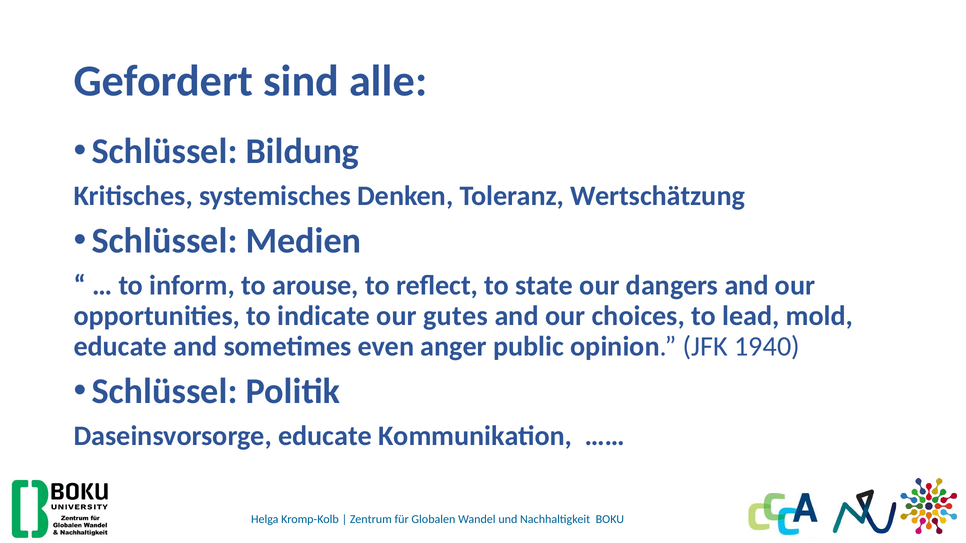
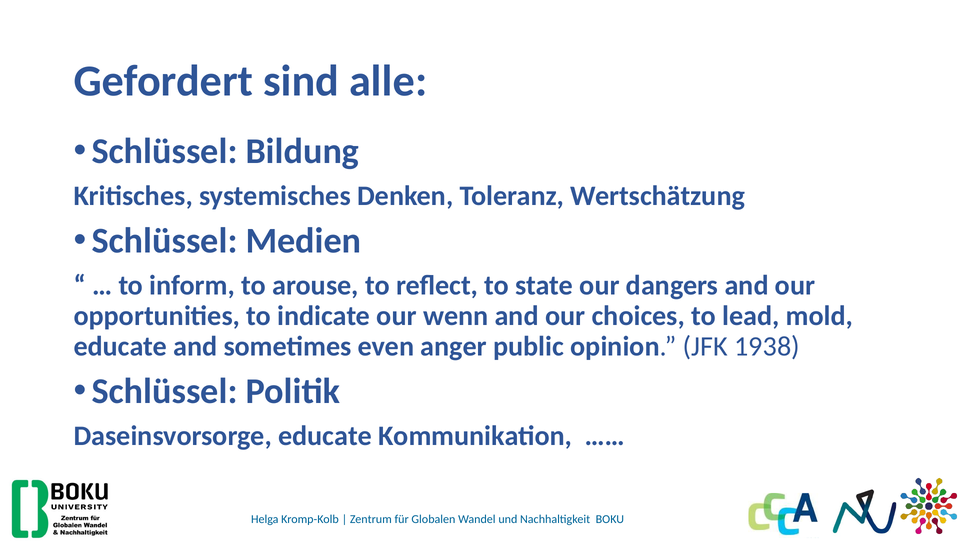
gutes: gutes -> wenn
1940: 1940 -> 1938
